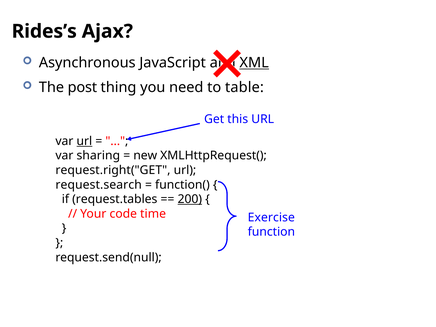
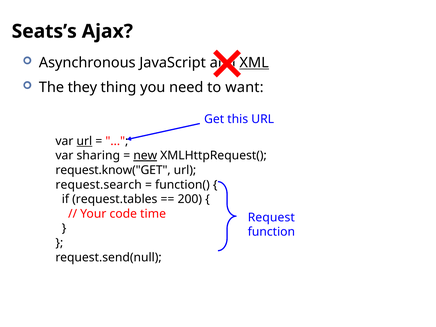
Rides’s: Rides’s -> Seats’s
post: post -> they
table: table -> want
new underline: none -> present
request.right("GET: request.right("GET -> request.know("GET
200 underline: present -> none
Exercise: Exercise -> Request
